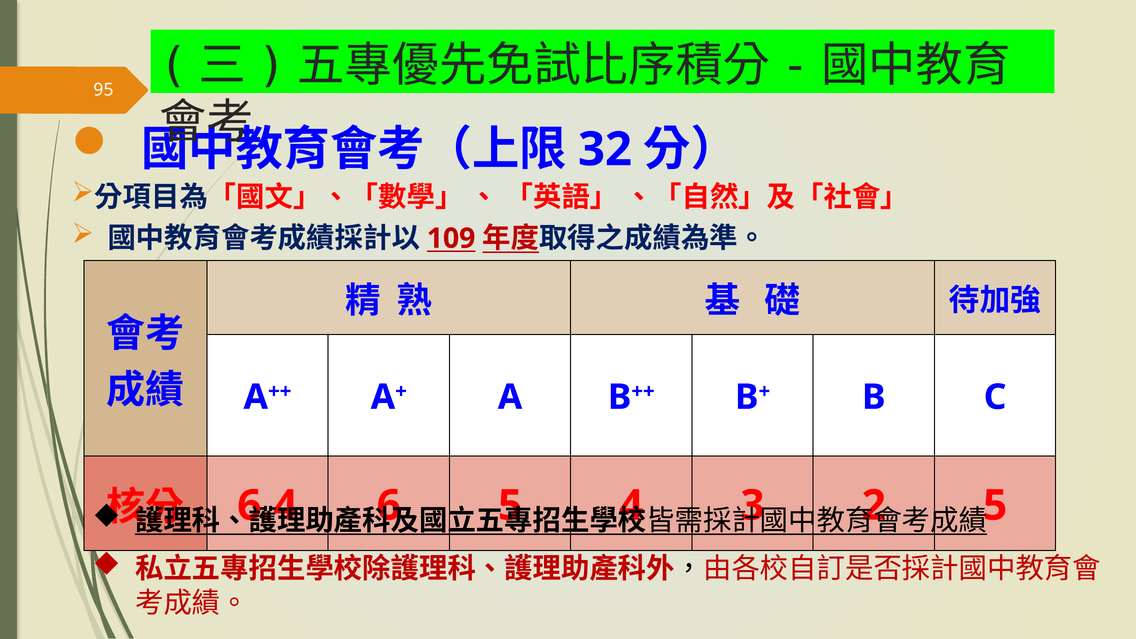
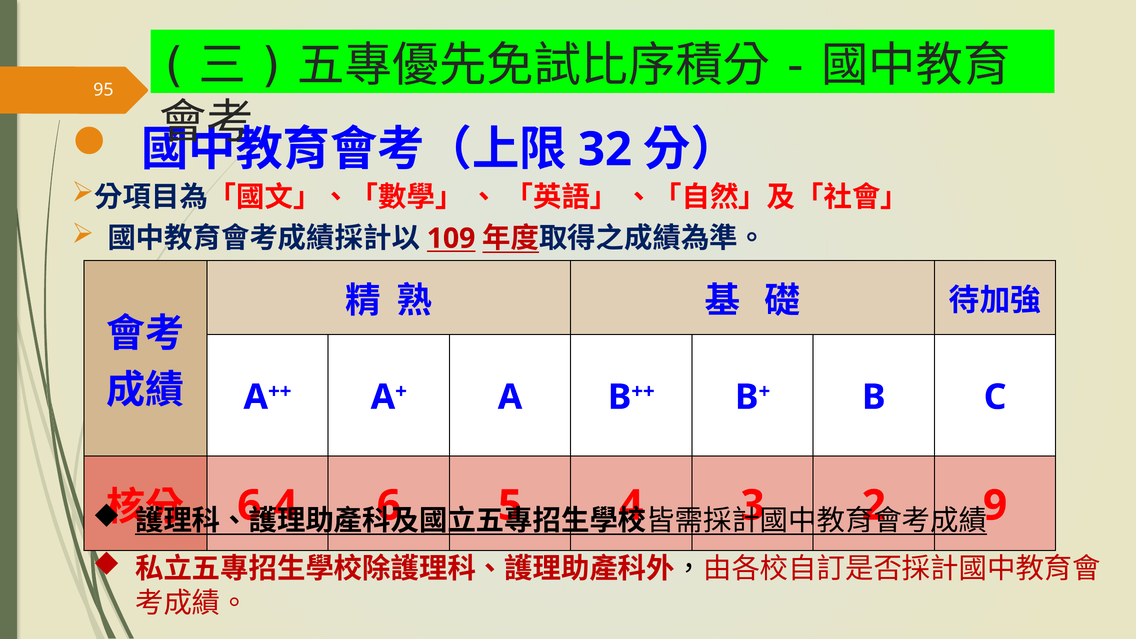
5 at (995, 506): 5 -> 9
